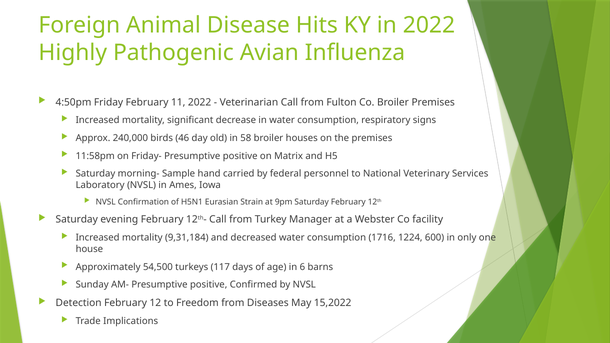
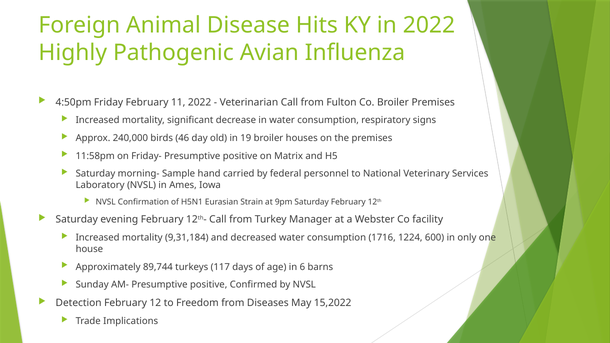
58: 58 -> 19
54,500: 54,500 -> 89,744
